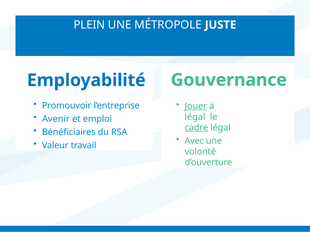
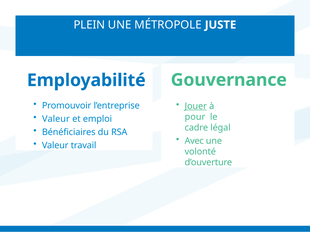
Avenir at (56, 119): Avenir -> Valeur
légal at (195, 117): légal -> pour
cadre underline: present -> none
